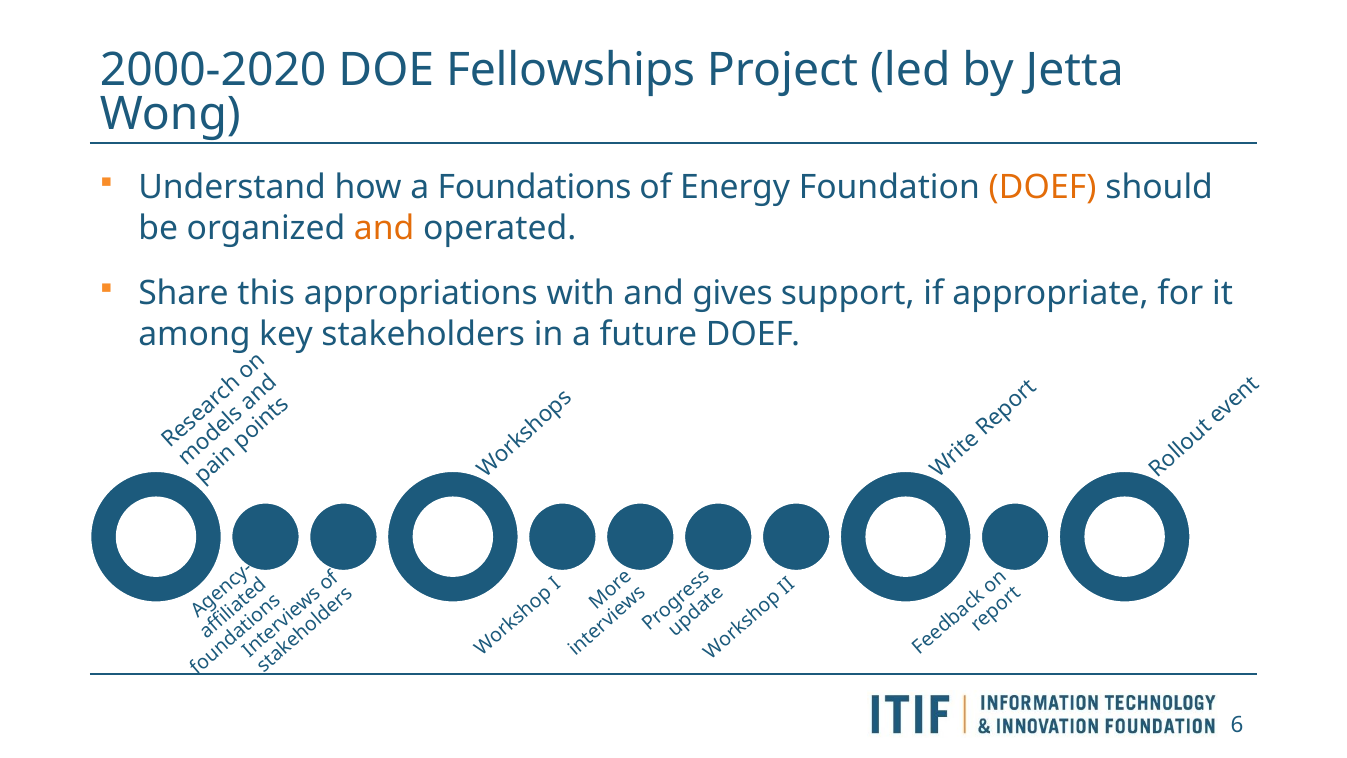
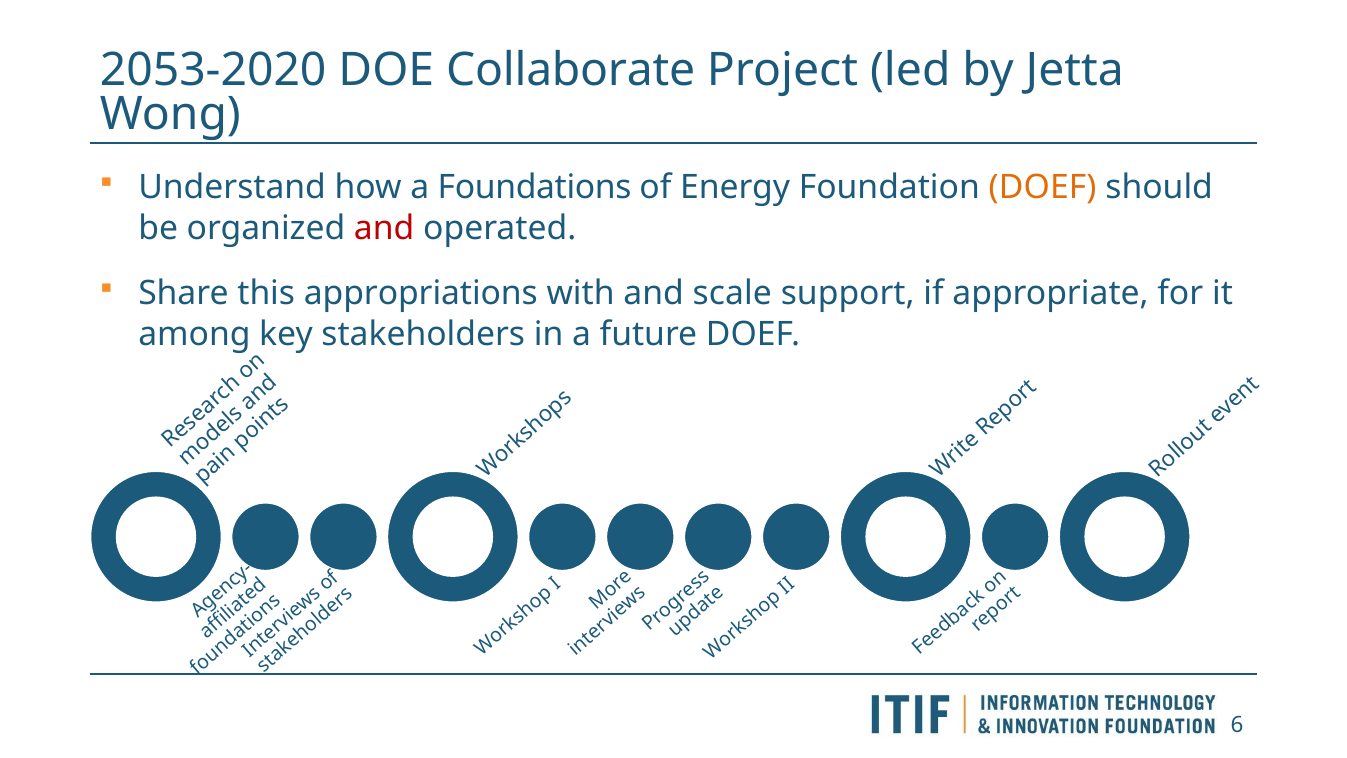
2000-2020: 2000-2020 -> 2053-2020
Fellowships: Fellowships -> Collaborate
and at (384, 228) colour: orange -> red
gives: gives -> scale
